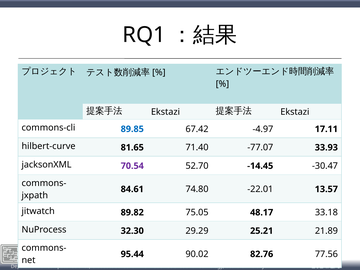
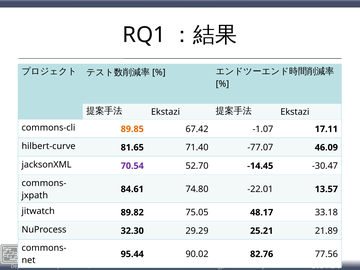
89.85 colour: blue -> orange
-4.97: -4.97 -> -1.07
33.93: 33.93 -> 46.09
